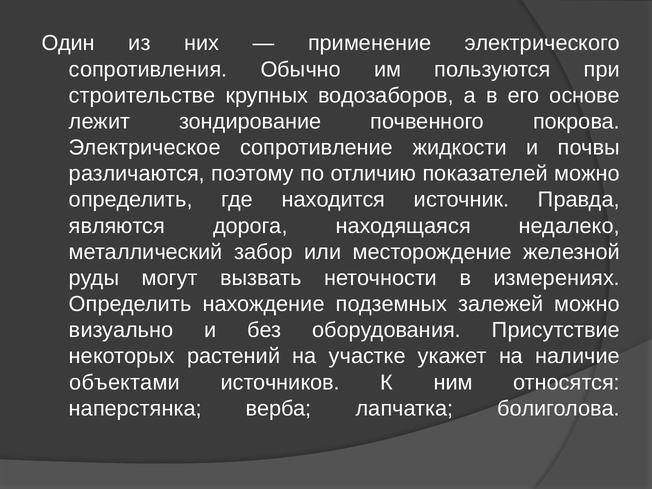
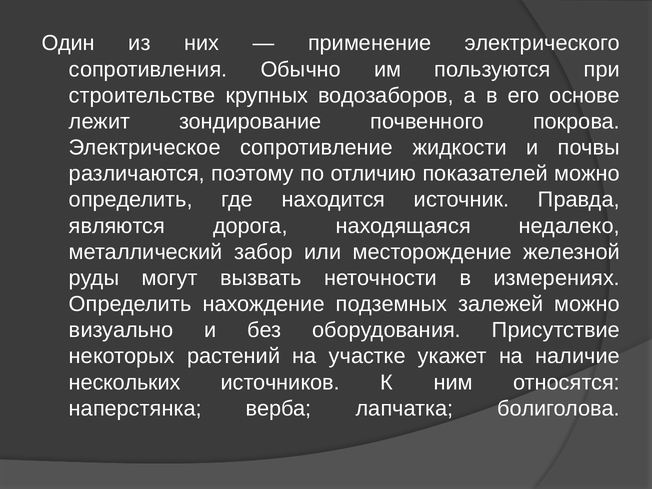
объектами: объектами -> нескольких
